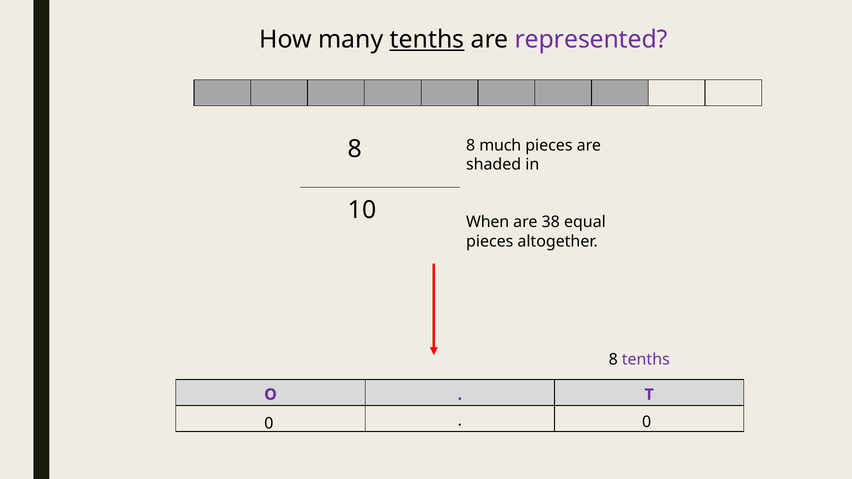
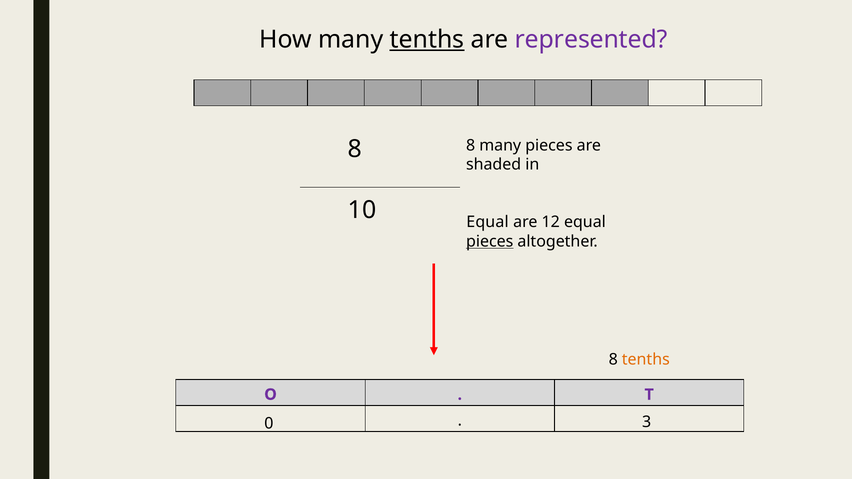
8 much: much -> many
When at (488, 222): When -> Equal
38: 38 -> 12
pieces at (490, 241) underline: none -> present
tenths at (646, 360) colour: purple -> orange
0 0: 0 -> 3
